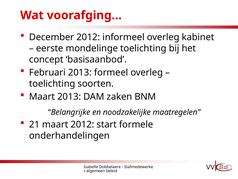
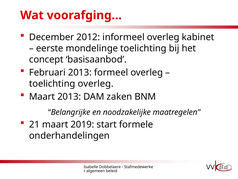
toelichting soorten: soorten -> overleg
maart 2012: 2012 -> 2019
